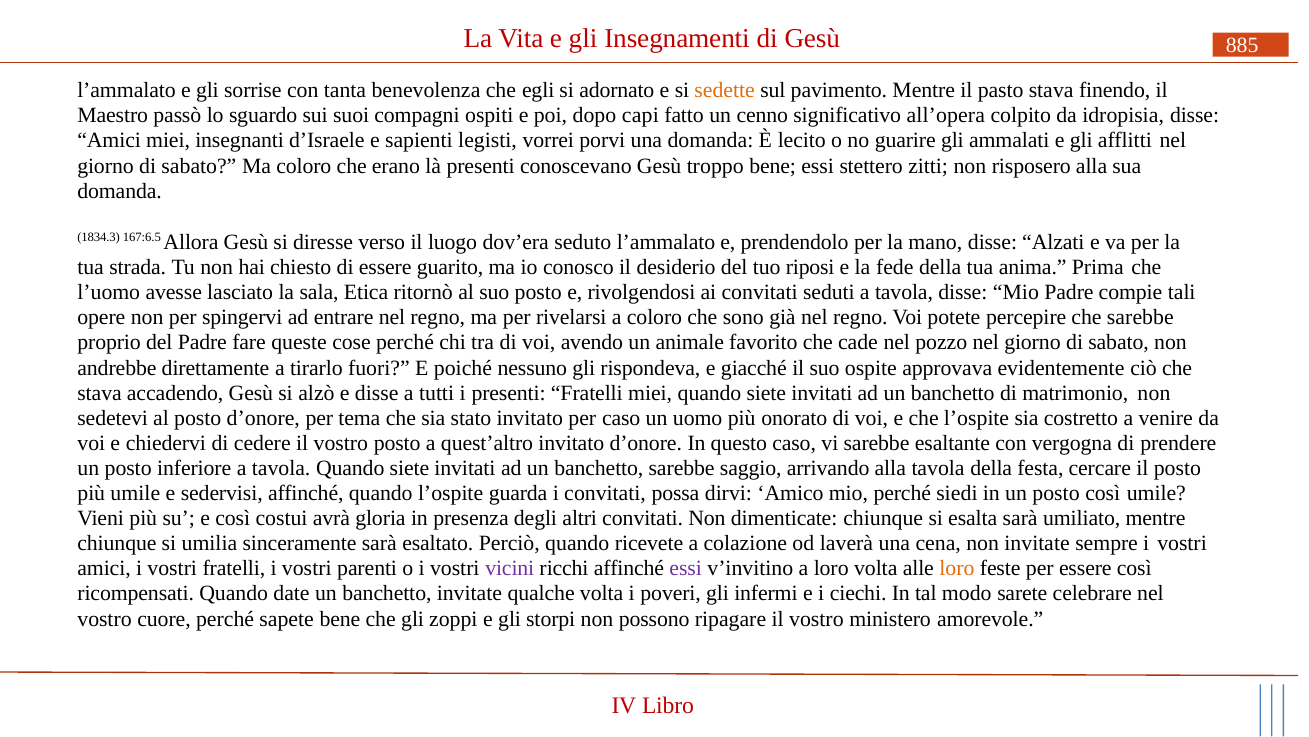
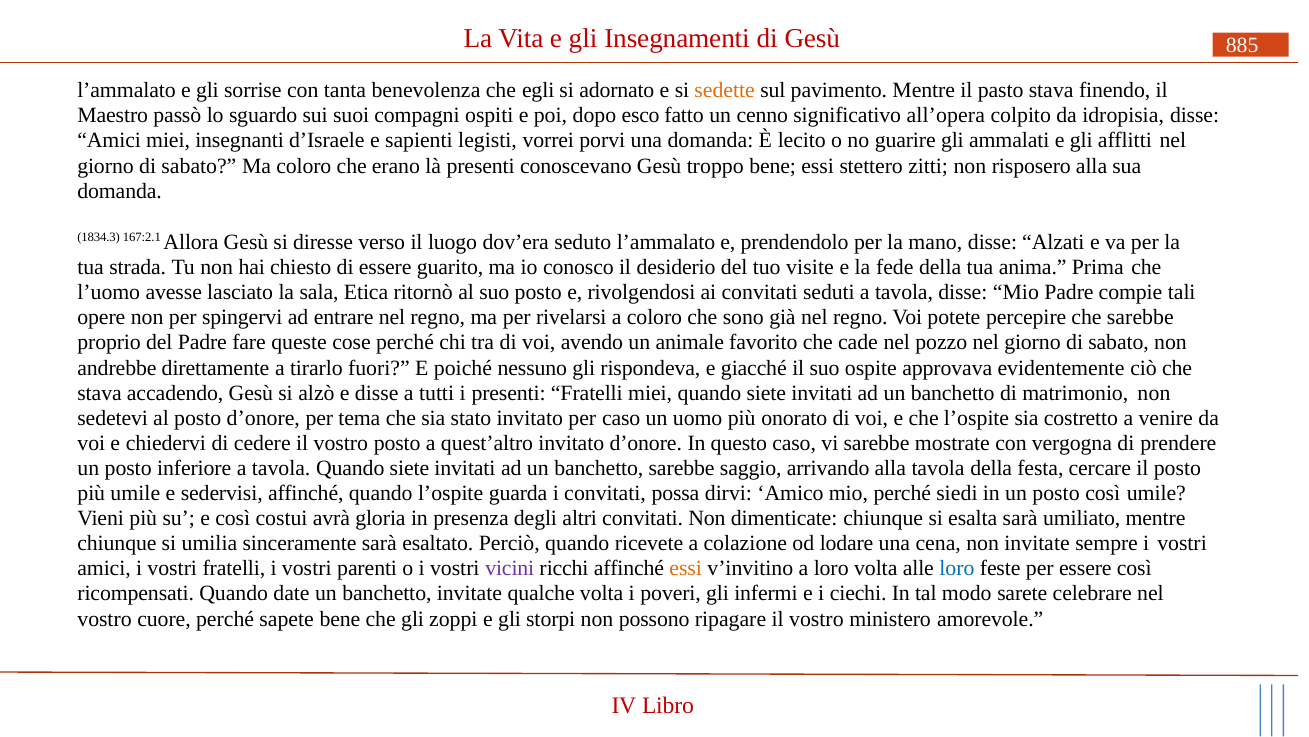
capi: capi -> esco
167:6.5: 167:6.5 -> 167:2.1
riposi: riposi -> visite
esaltante: esaltante -> mostrate
laverà: laverà -> lodare
essi at (686, 569) colour: purple -> orange
loro at (957, 569) colour: orange -> blue
